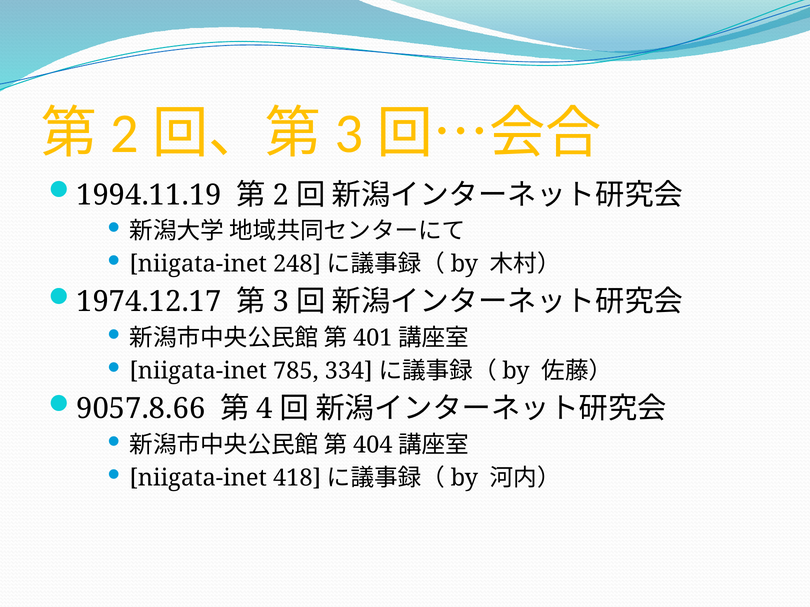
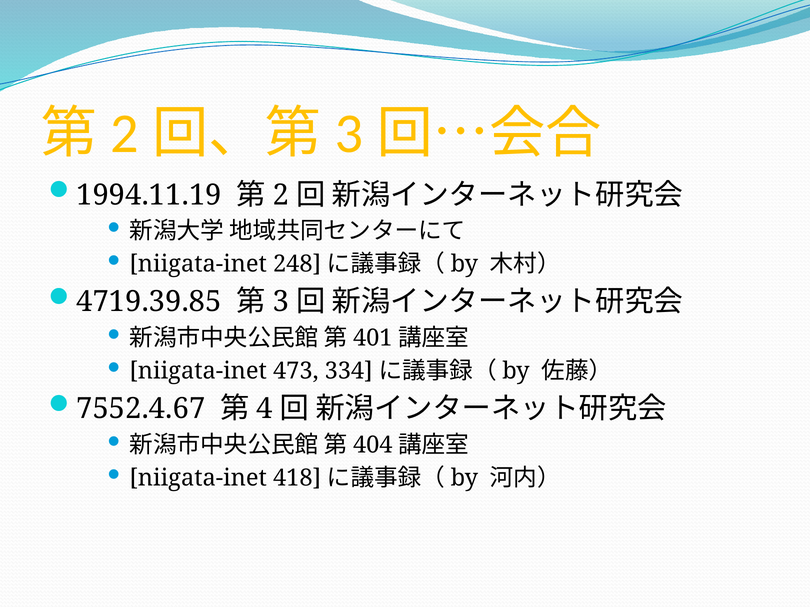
1974.12.17: 1974.12.17 -> 4719.39.85
785: 785 -> 473
9057.8.66: 9057.8.66 -> 7552.4.67
